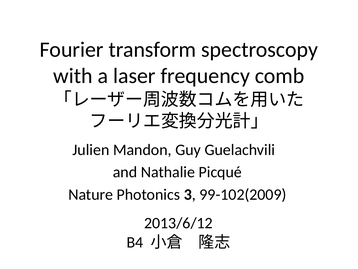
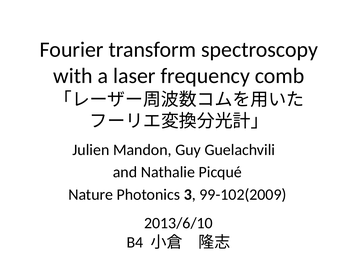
2013/6/12: 2013/6/12 -> 2013/6/10
